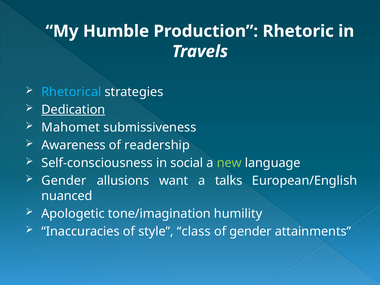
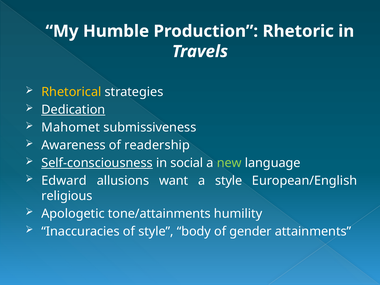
Rhetorical colour: light blue -> yellow
Self-consciousness underline: none -> present
Gender at (64, 181): Gender -> Edward
a talks: talks -> style
nuanced: nuanced -> religious
tone/imagination: tone/imagination -> tone/attainments
class: class -> body
